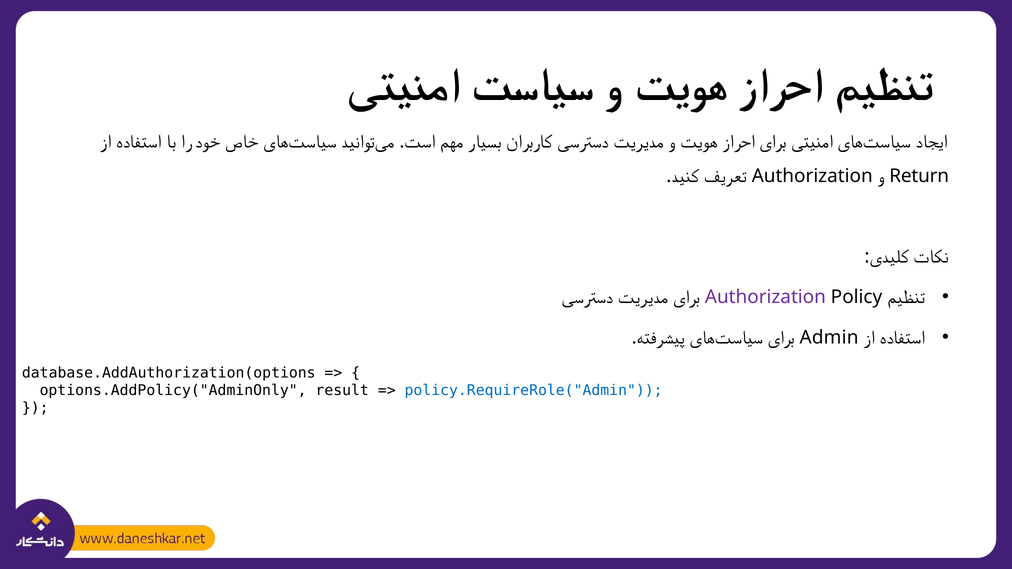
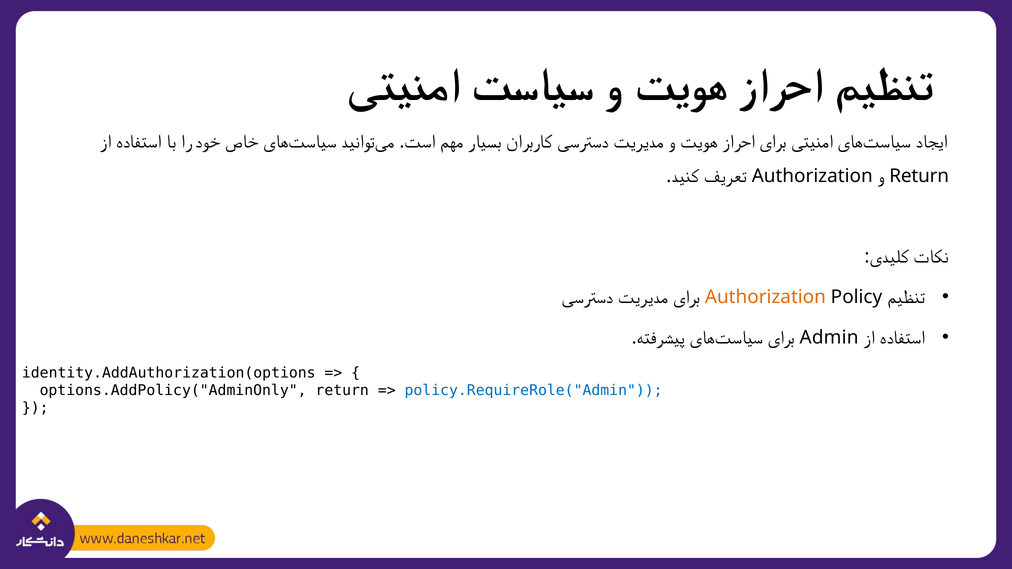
Authorization at (765, 297) colour: purple -> orange
database.AddAuthorization(options: database.AddAuthorization(options -> identity.AddAuthorization(options
options.AddPolicy("AdminOnly result: result -> return
